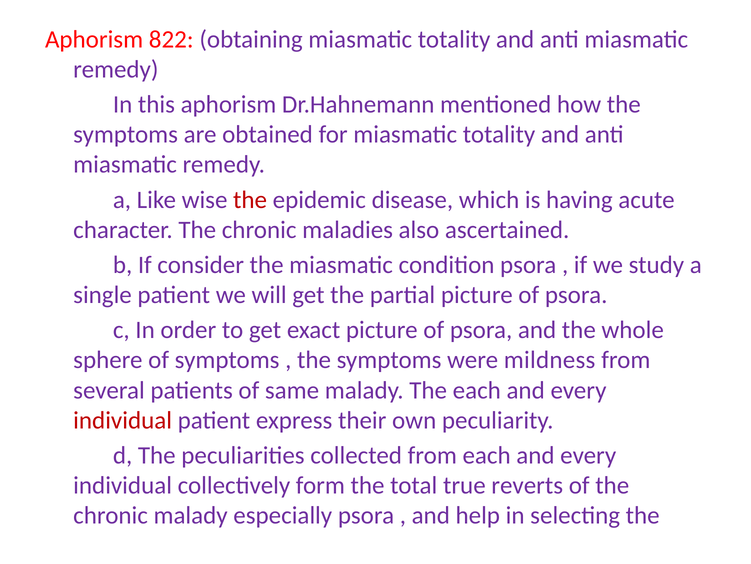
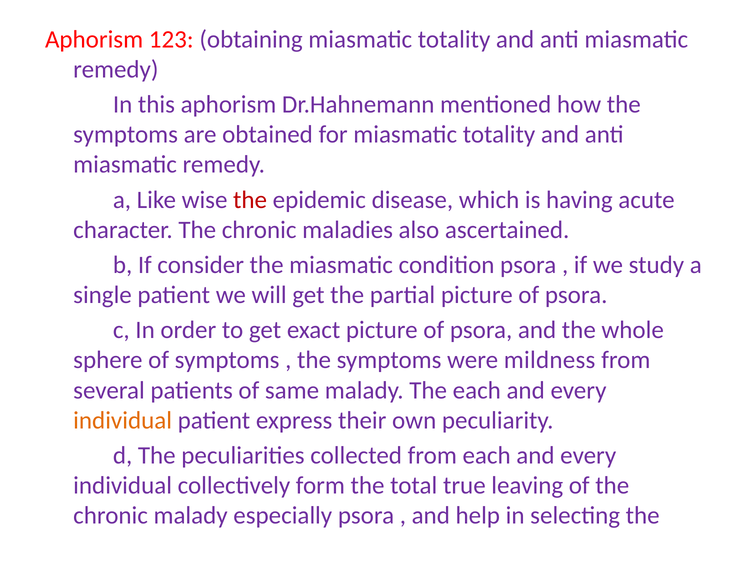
822: 822 -> 123
individual at (123, 420) colour: red -> orange
reverts: reverts -> leaving
